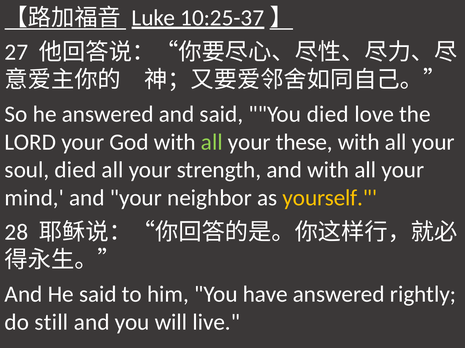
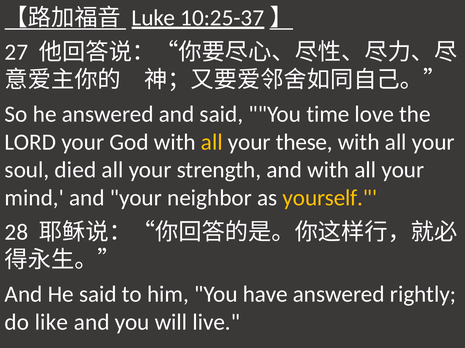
You died: died -> time
all at (212, 142) colour: light green -> yellow
still: still -> like
